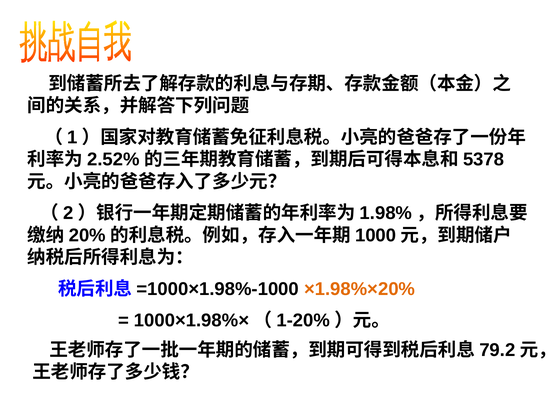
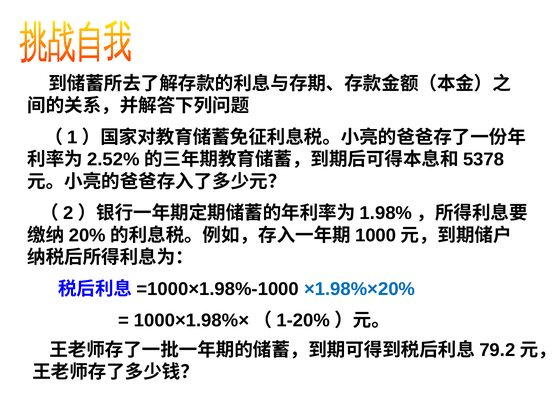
×1.98%×20% colour: orange -> blue
